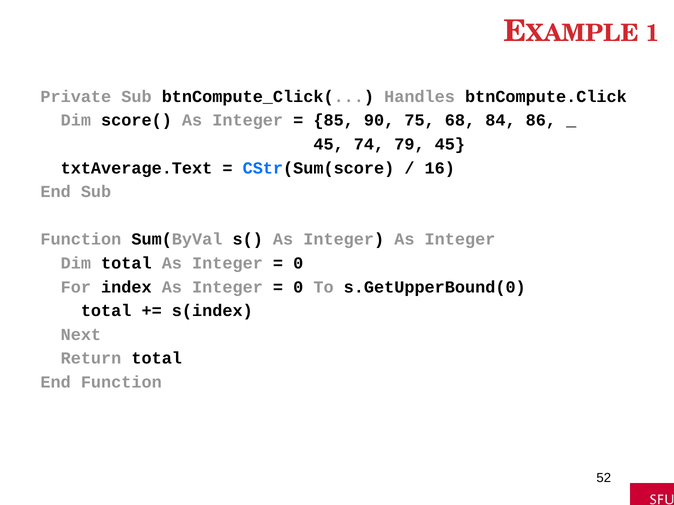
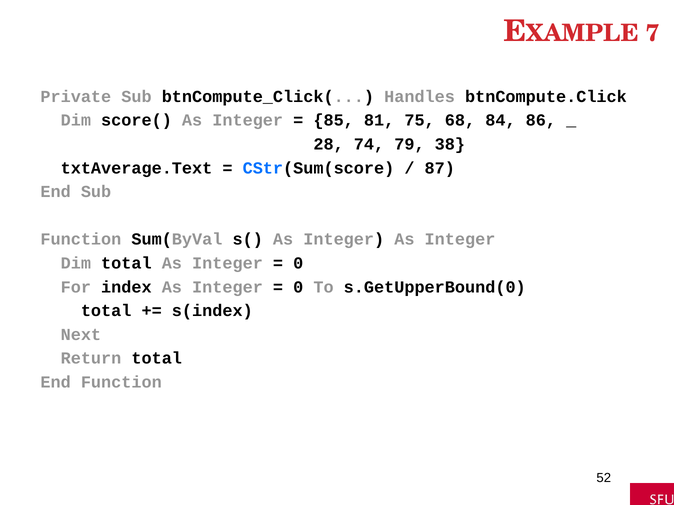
1: 1 -> 7
90: 90 -> 81
45 at (329, 144): 45 -> 28
79 45: 45 -> 38
16: 16 -> 87
